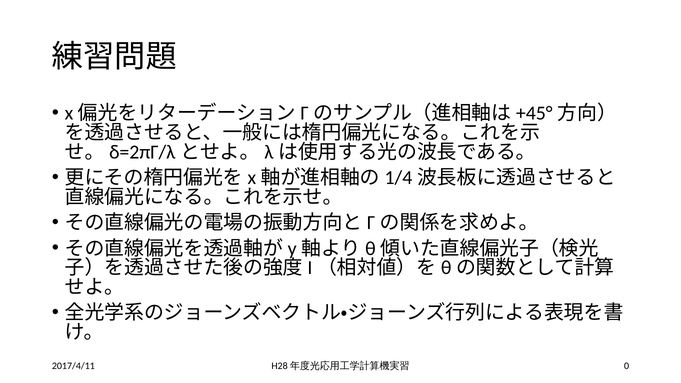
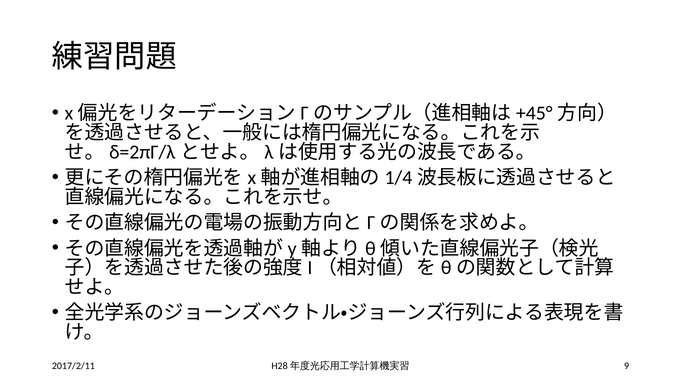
2017/4/11: 2017/4/11 -> 2017/2/11
0: 0 -> 9
